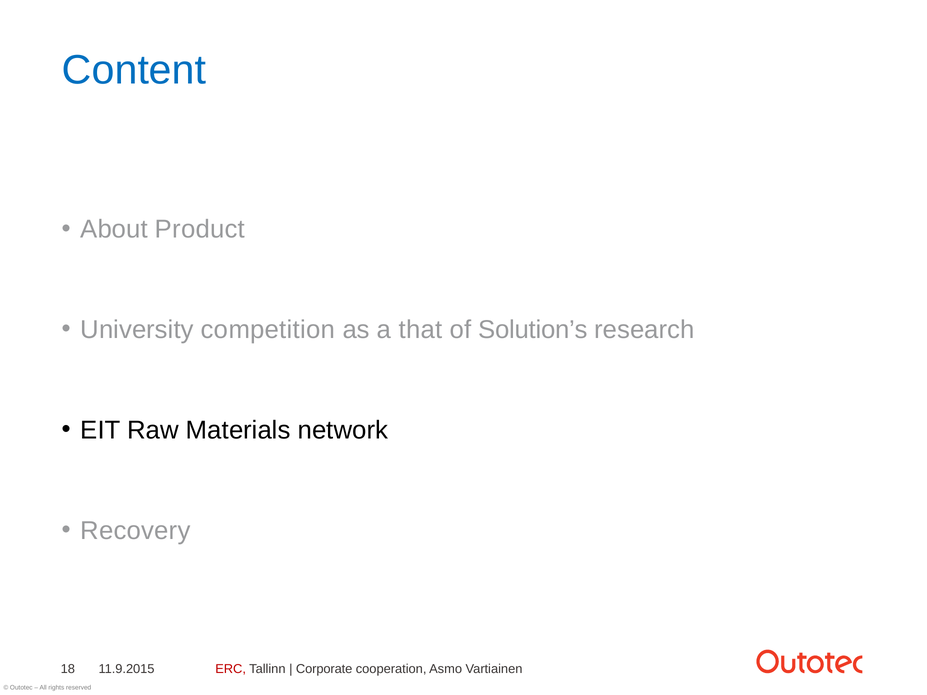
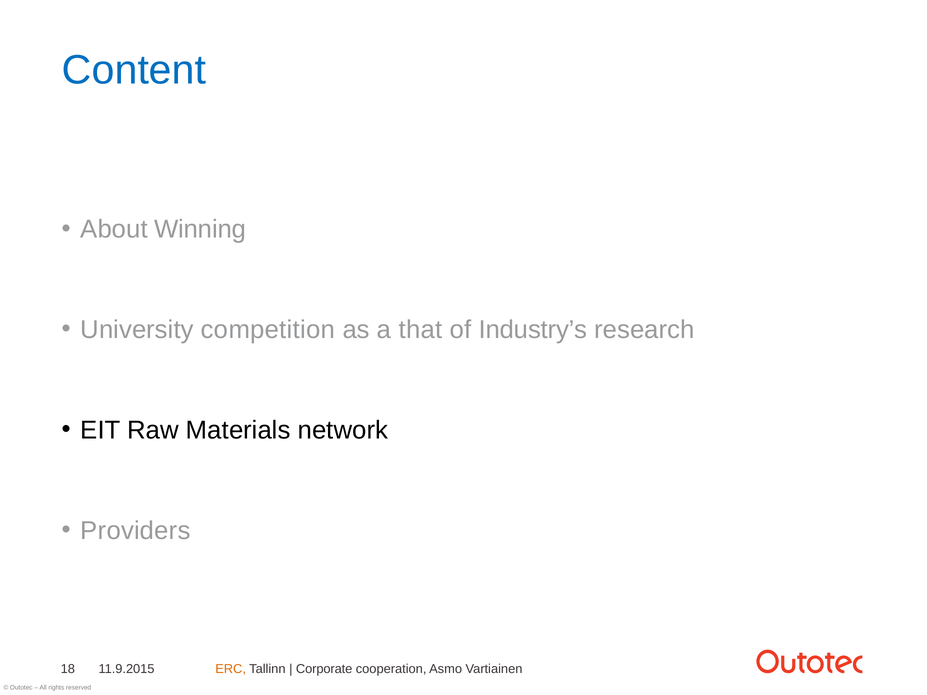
Product: Product -> Winning
Solution’s: Solution’s -> Industry’s
Recovery: Recovery -> Providers
ERC colour: red -> orange
